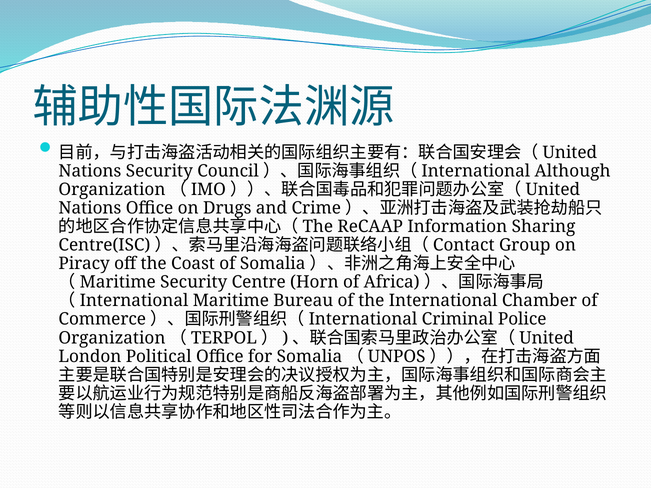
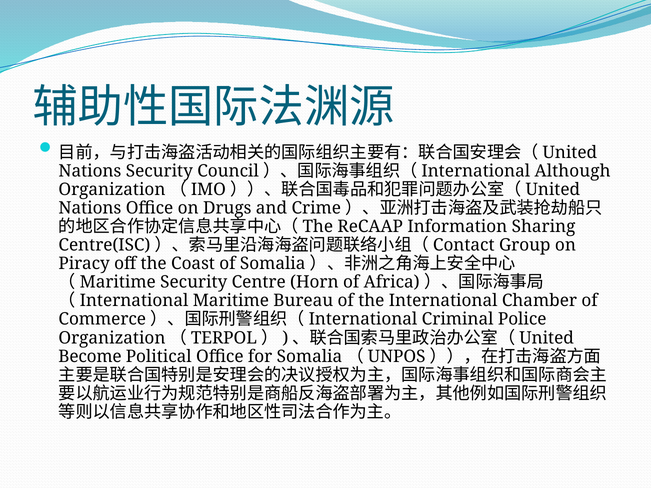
London: London -> Become
